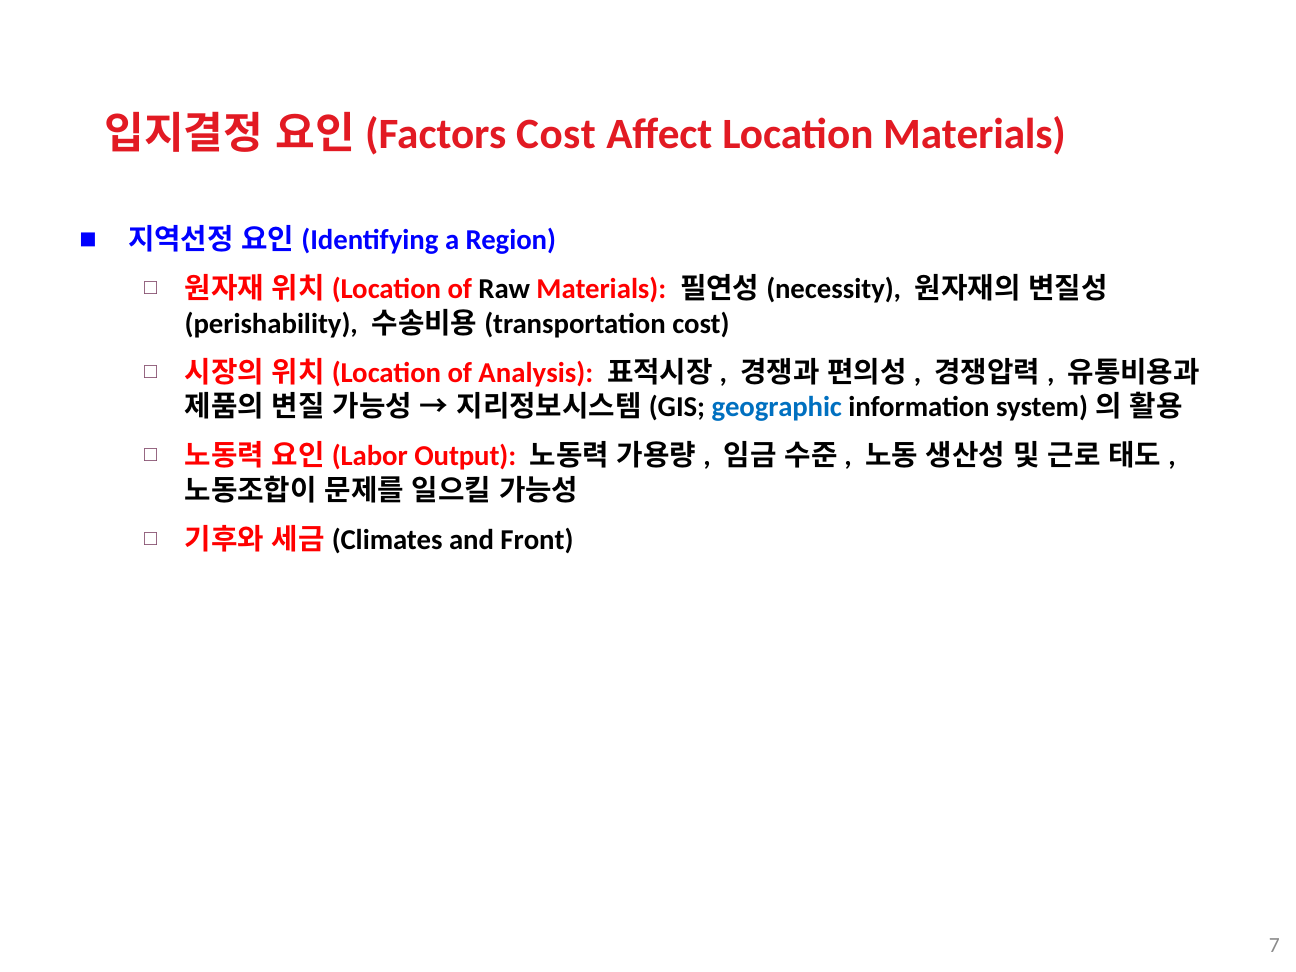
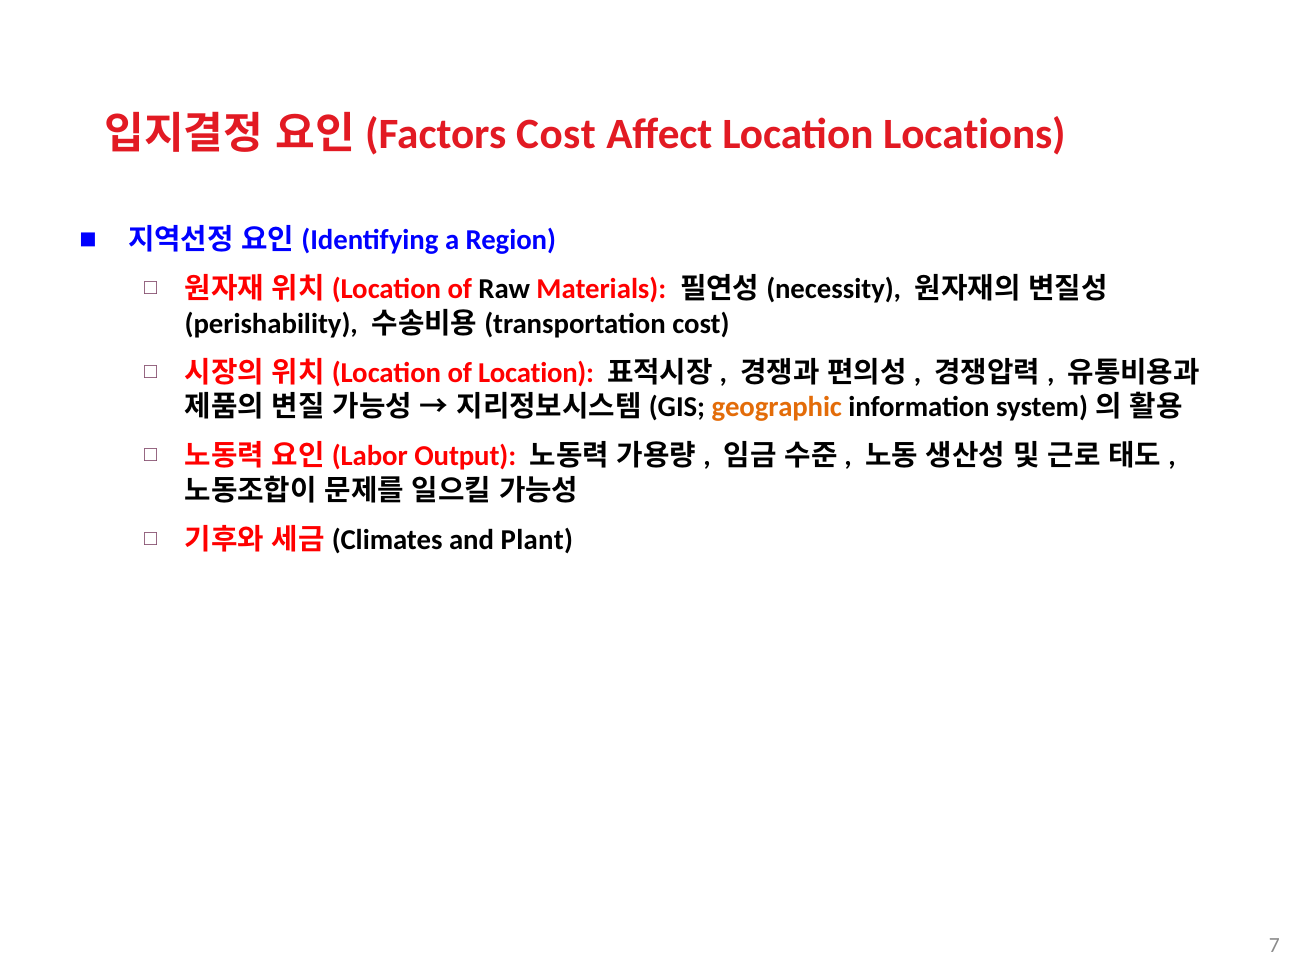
Location Materials: Materials -> Locations
of Analysis: Analysis -> Location
geographic colour: blue -> orange
Front: Front -> Plant
